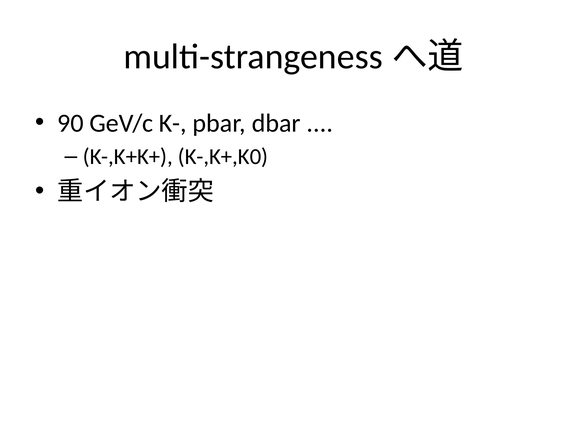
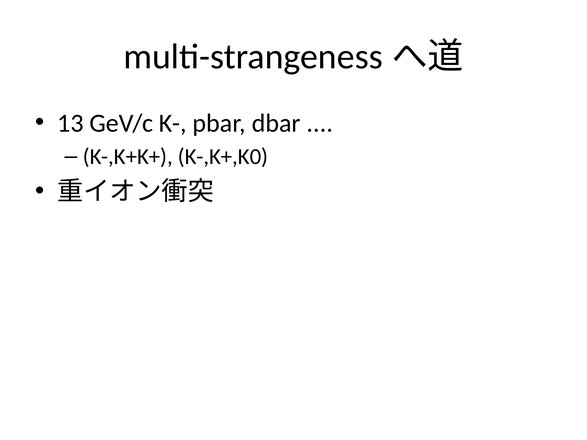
90: 90 -> 13
